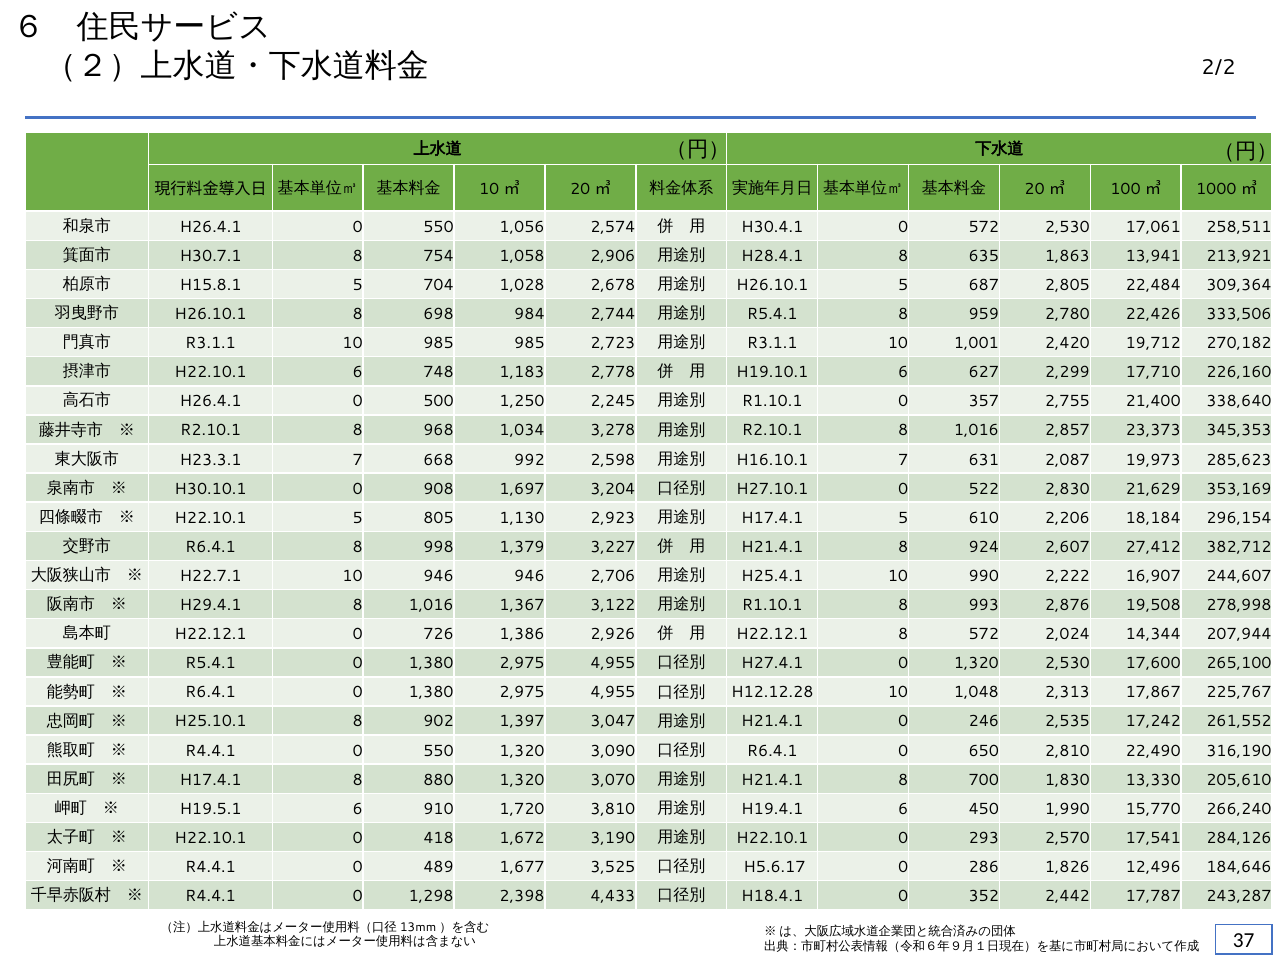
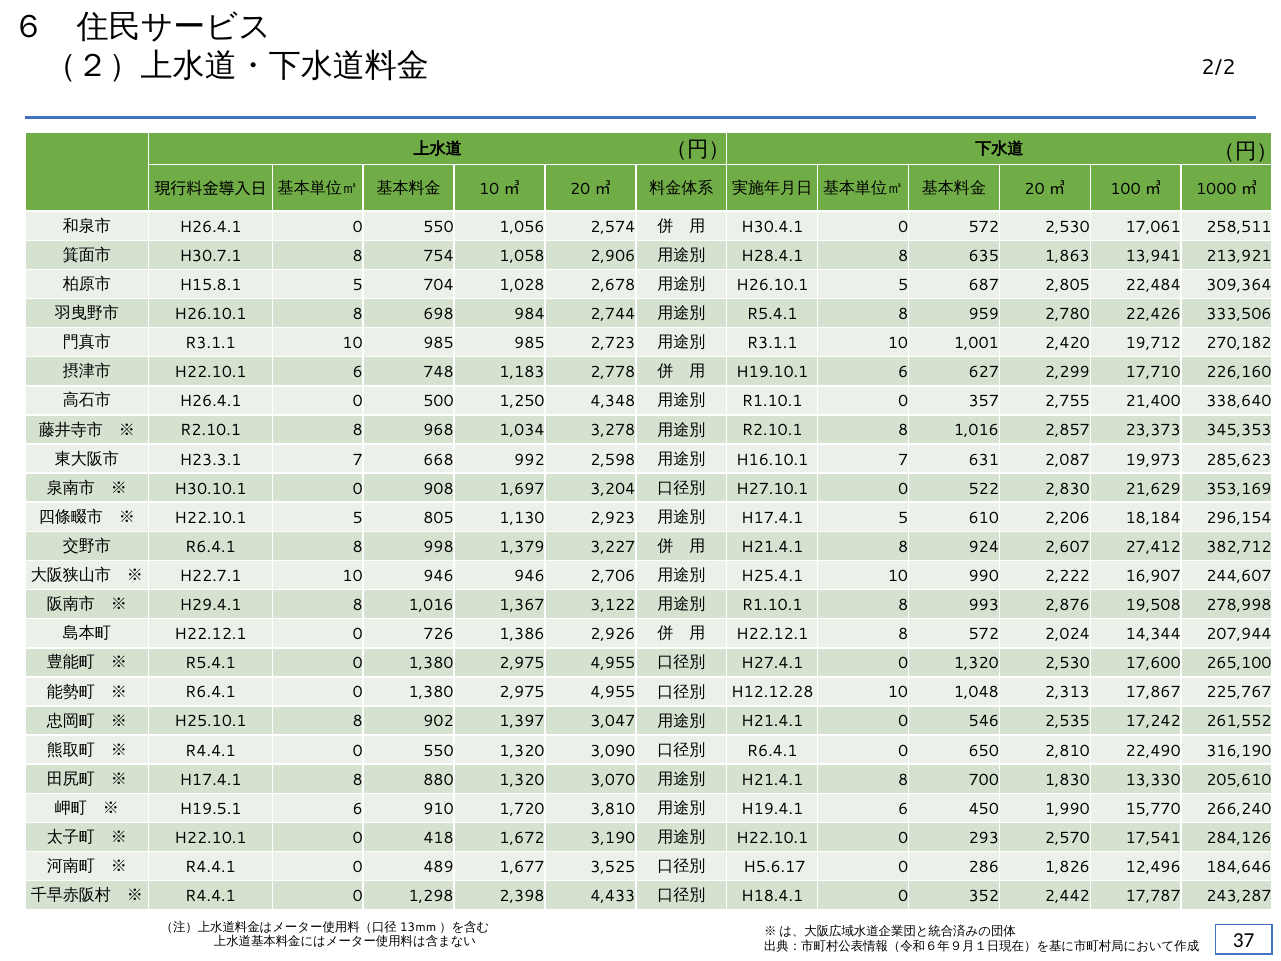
2,245: 2,245 -> 4,348
246: 246 -> 546
